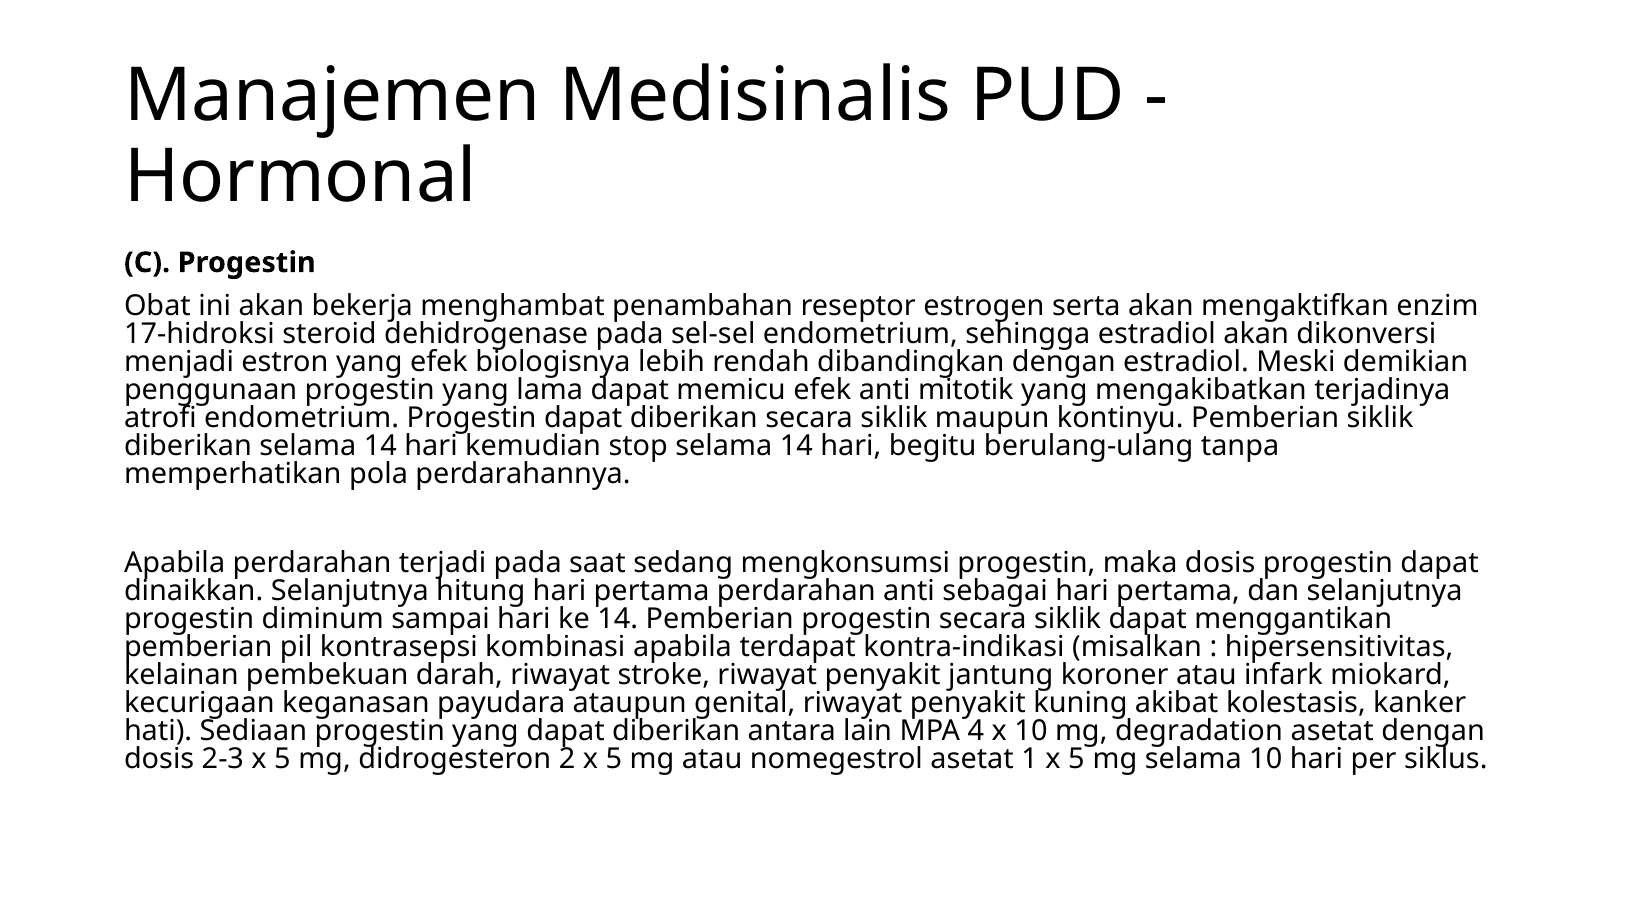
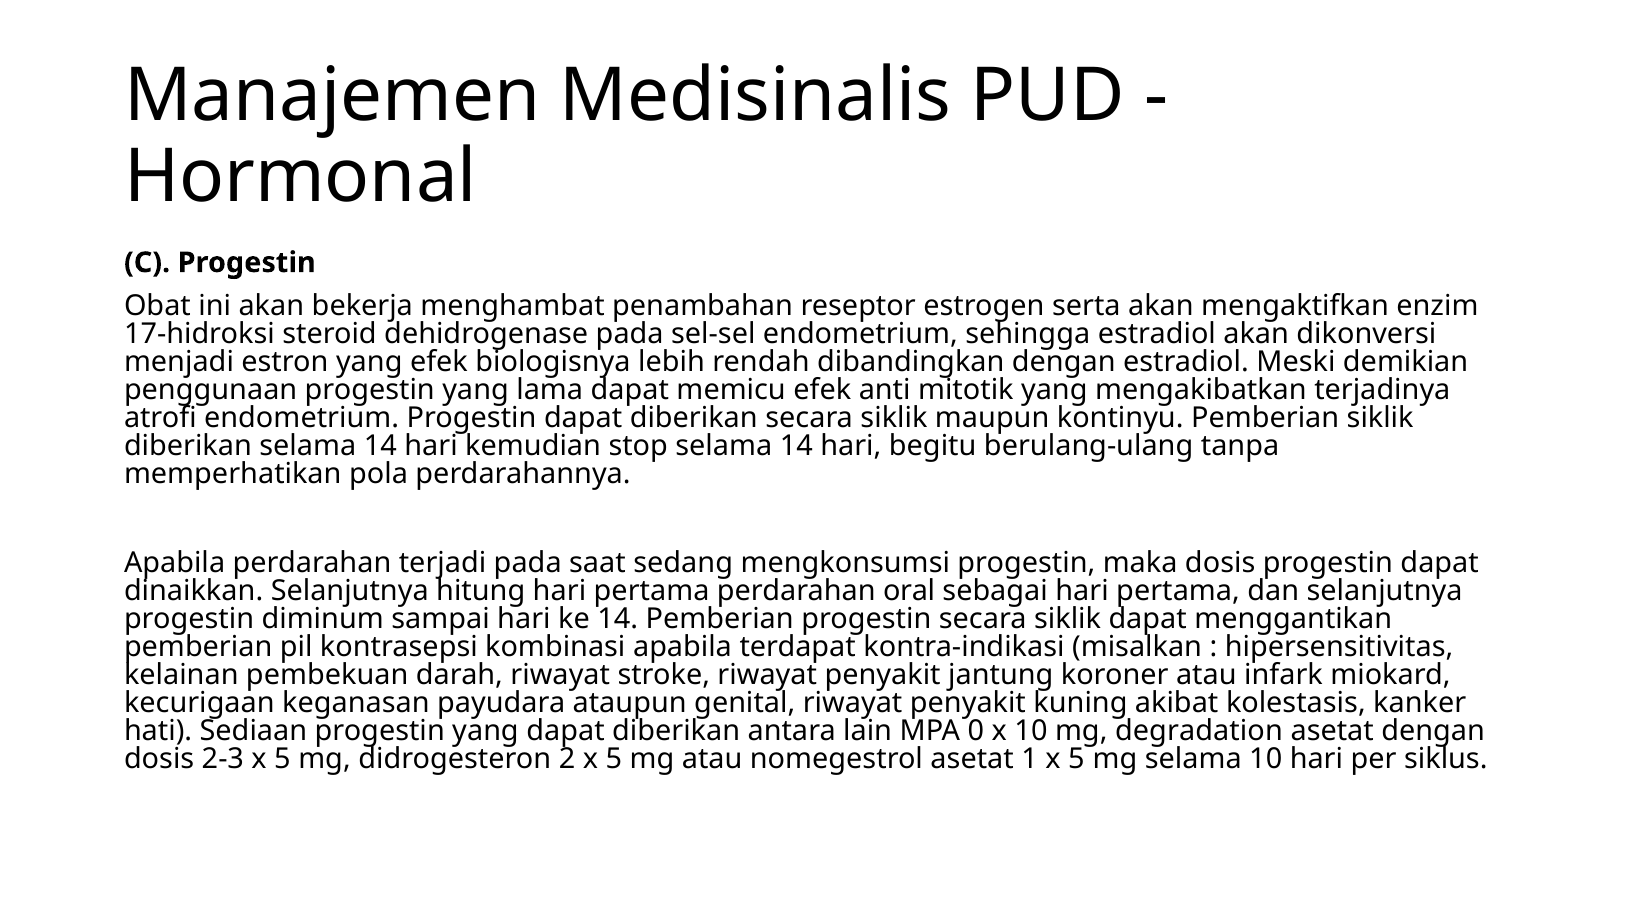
perdarahan anti: anti -> oral
4: 4 -> 0
